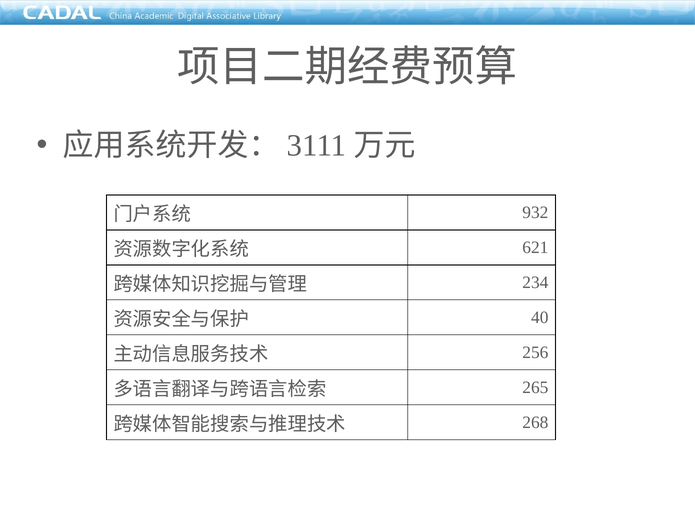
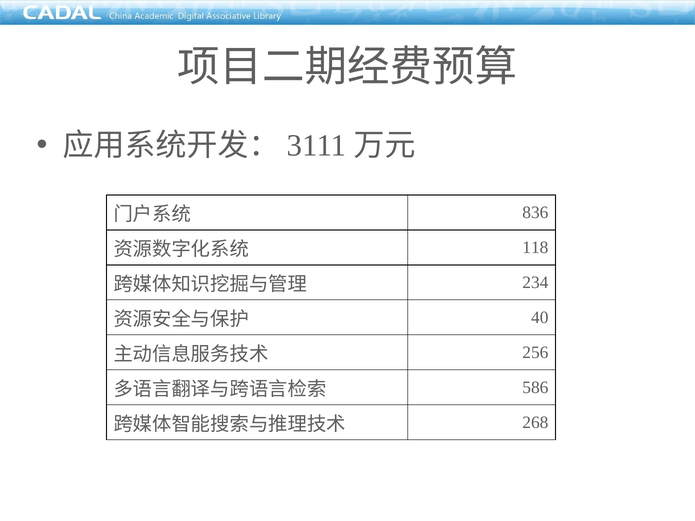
932: 932 -> 836
621: 621 -> 118
265: 265 -> 586
